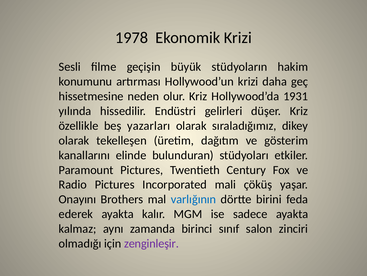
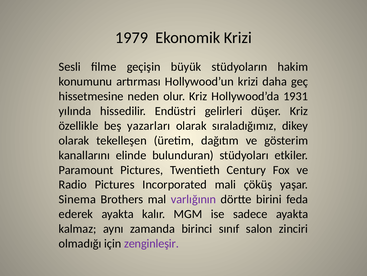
1978: 1978 -> 1979
Onayını: Onayını -> Sinema
varlığının colour: blue -> purple
